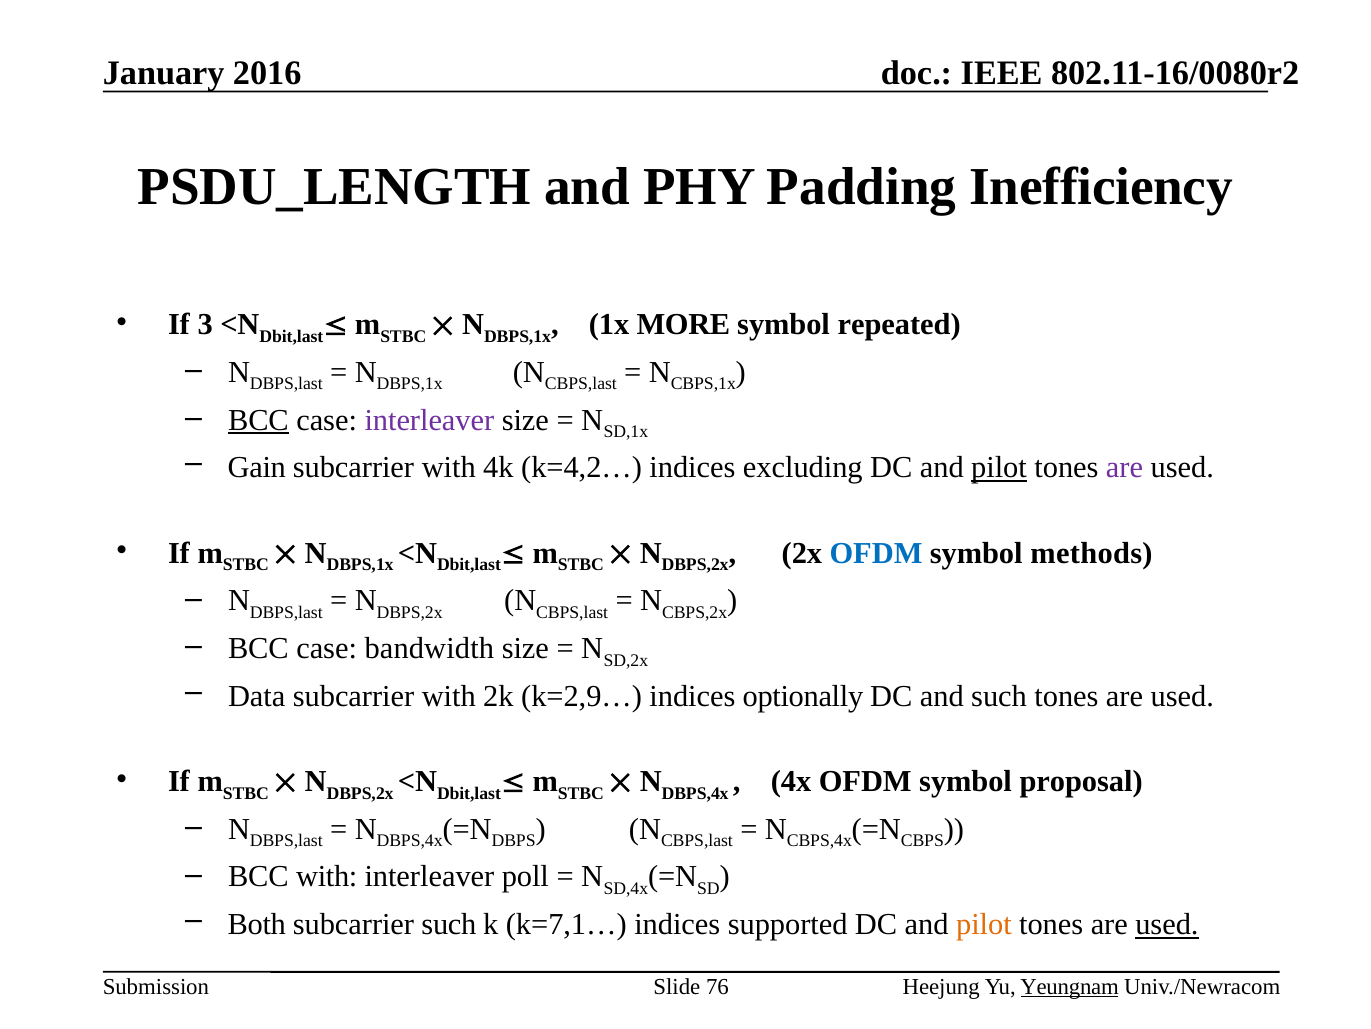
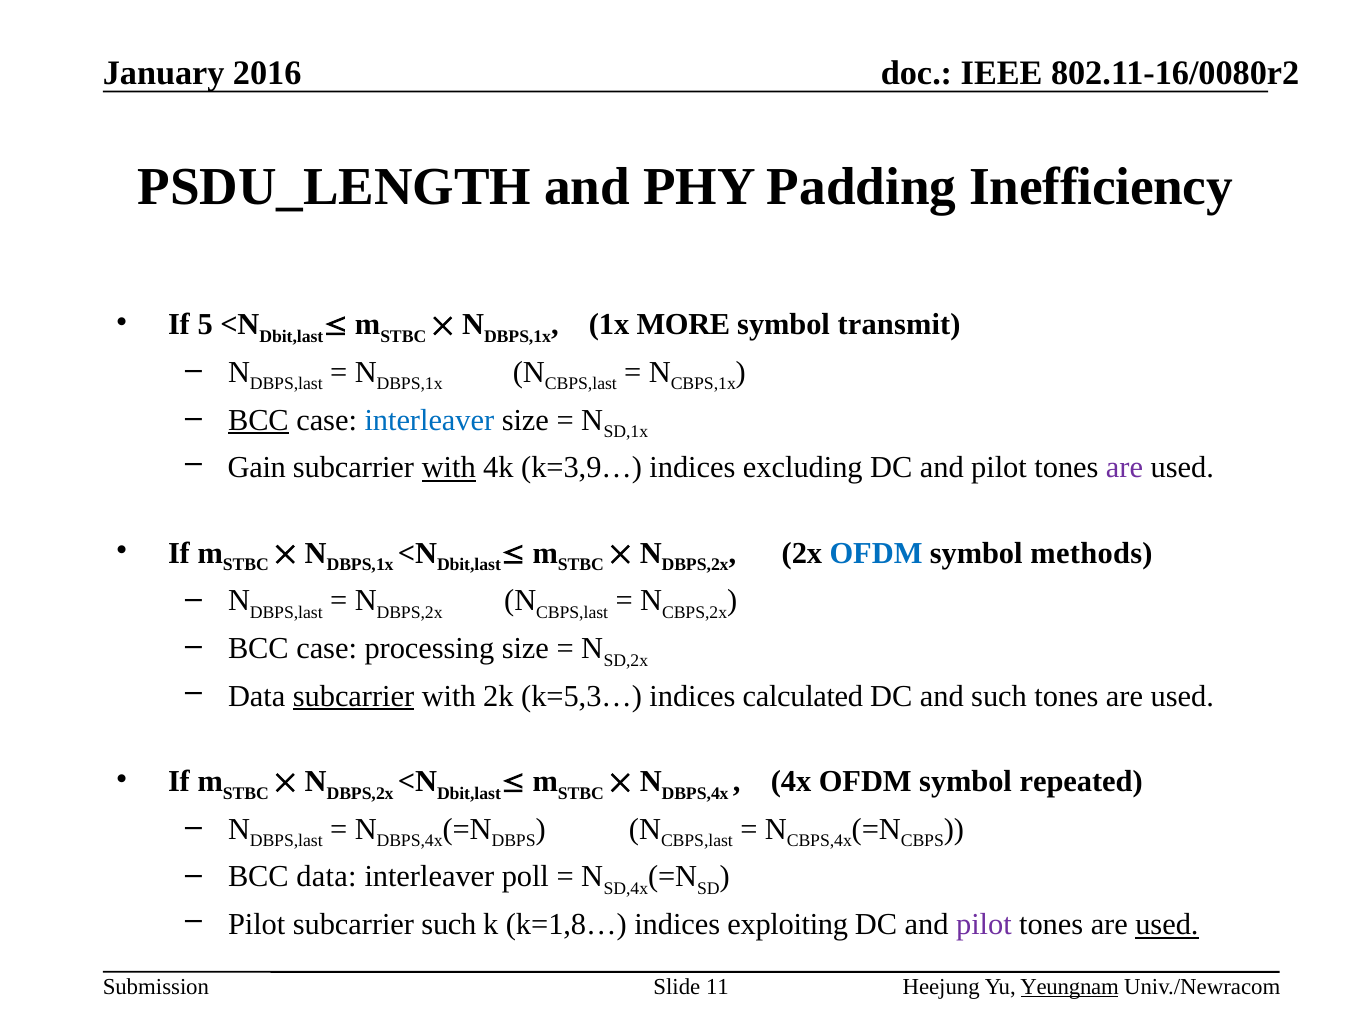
3: 3 -> 5
repeated: repeated -> transmit
interleaver at (429, 420) colour: purple -> blue
with at (449, 467) underline: none -> present
k=4,2…: k=4,2… -> k=3,9…
pilot at (999, 467) underline: present -> none
bandwidth: bandwidth -> processing
subcarrier at (353, 696) underline: none -> present
k=2,9…: k=2,9… -> k=5,3…
optionally: optionally -> calculated
proposal: proposal -> repeated
BCC with: with -> data
Both at (257, 924): Both -> Pilot
k=7,1…: k=7,1… -> k=1,8…
supported: supported -> exploiting
pilot at (984, 924) colour: orange -> purple
76: 76 -> 11
